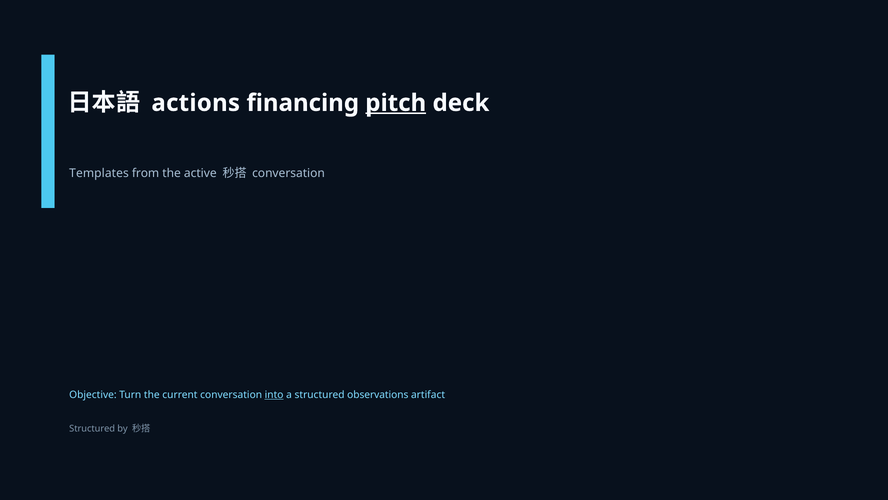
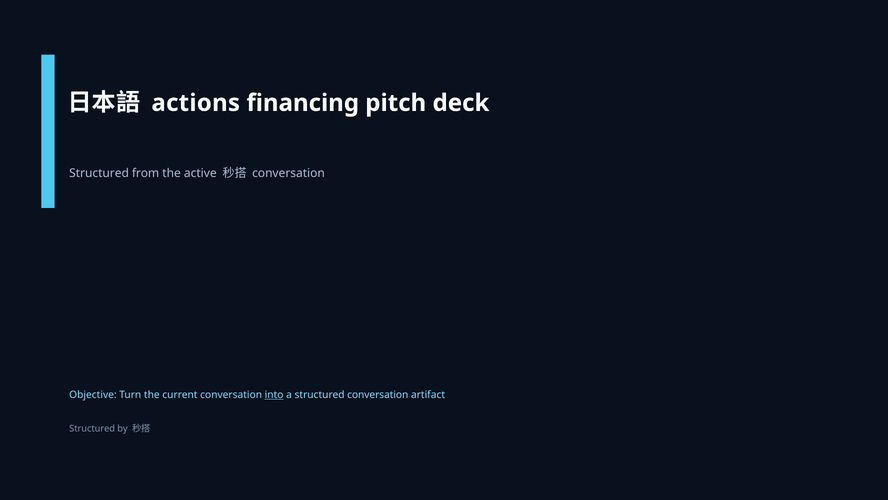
pitch underline: present -> none
Templates at (99, 173): Templates -> Structured
structured observations: observations -> conversation
